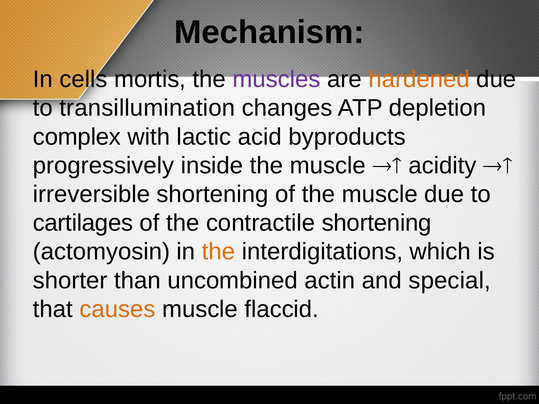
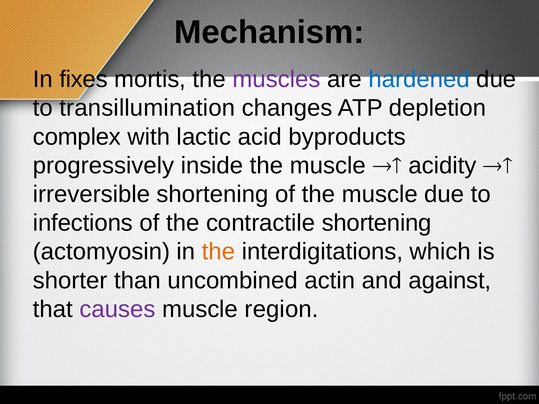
cells: cells -> fixes
hardened colour: orange -> blue
cartilages: cartilages -> infections
special: special -> against
causes colour: orange -> purple
flaccid: flaccid -> region
